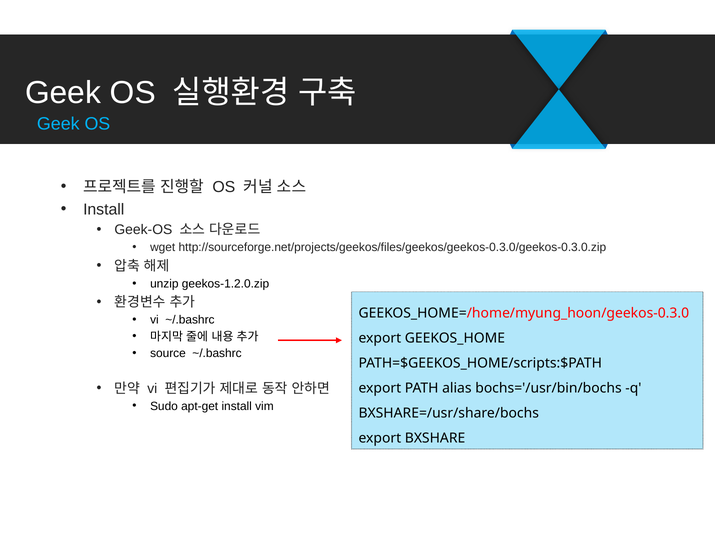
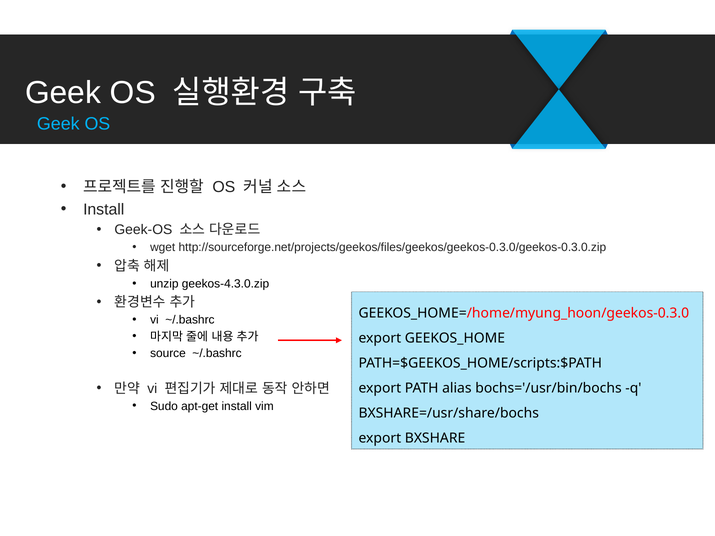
geekos-1.2.0.zip: geekos-1.2.0.zip -> geekos-4.3.0.zip
